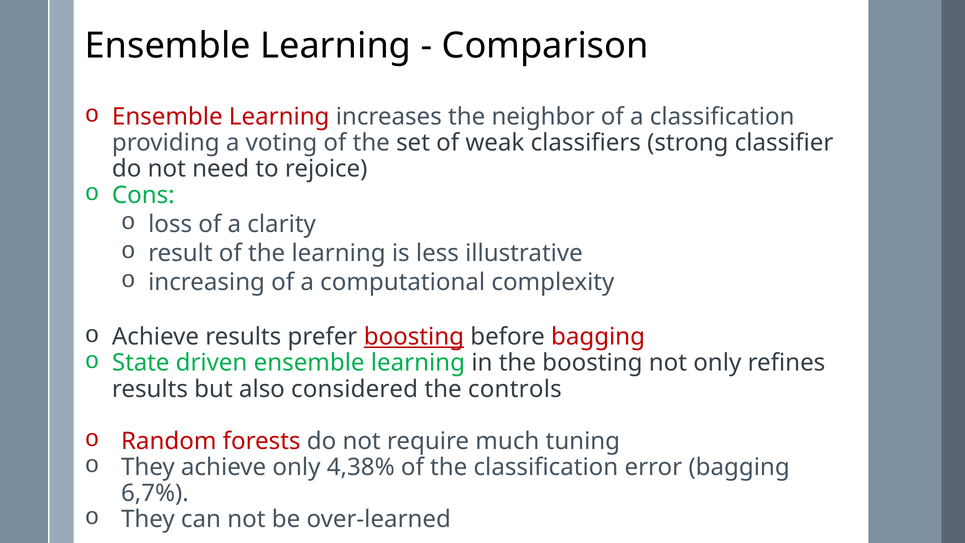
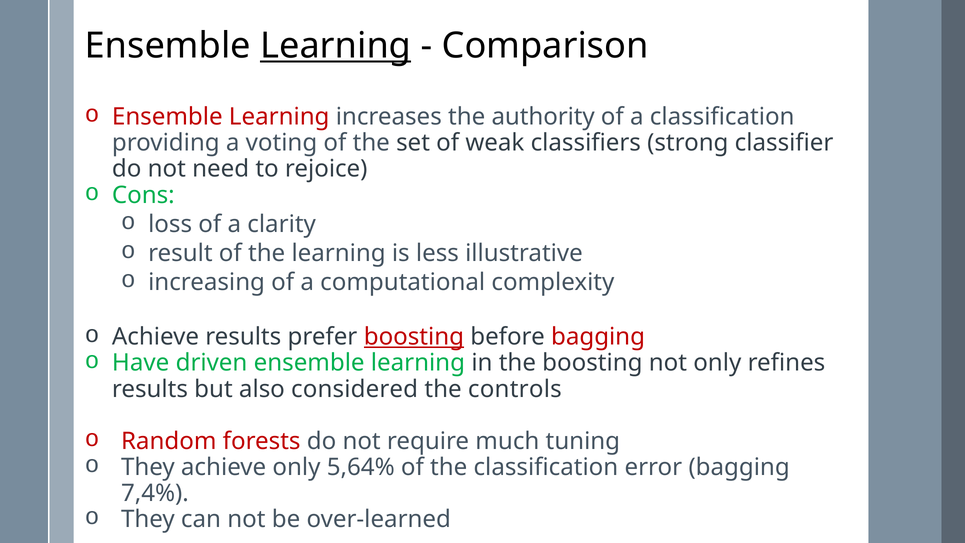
Learning at (336, 46) underline: none -> present
neighbor: neighbor -> authority
State: State -> Have
4,38%: 4,38% -> 5,64%
6,7%: 6,7% -> 7,4%
